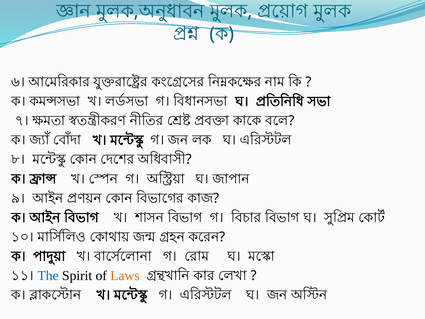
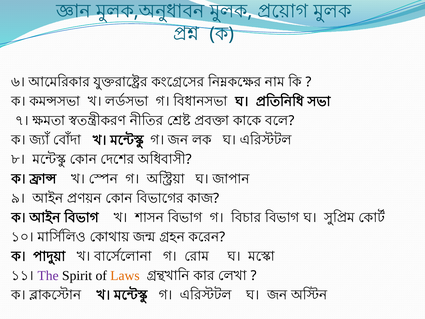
The colour: blue -> purple
